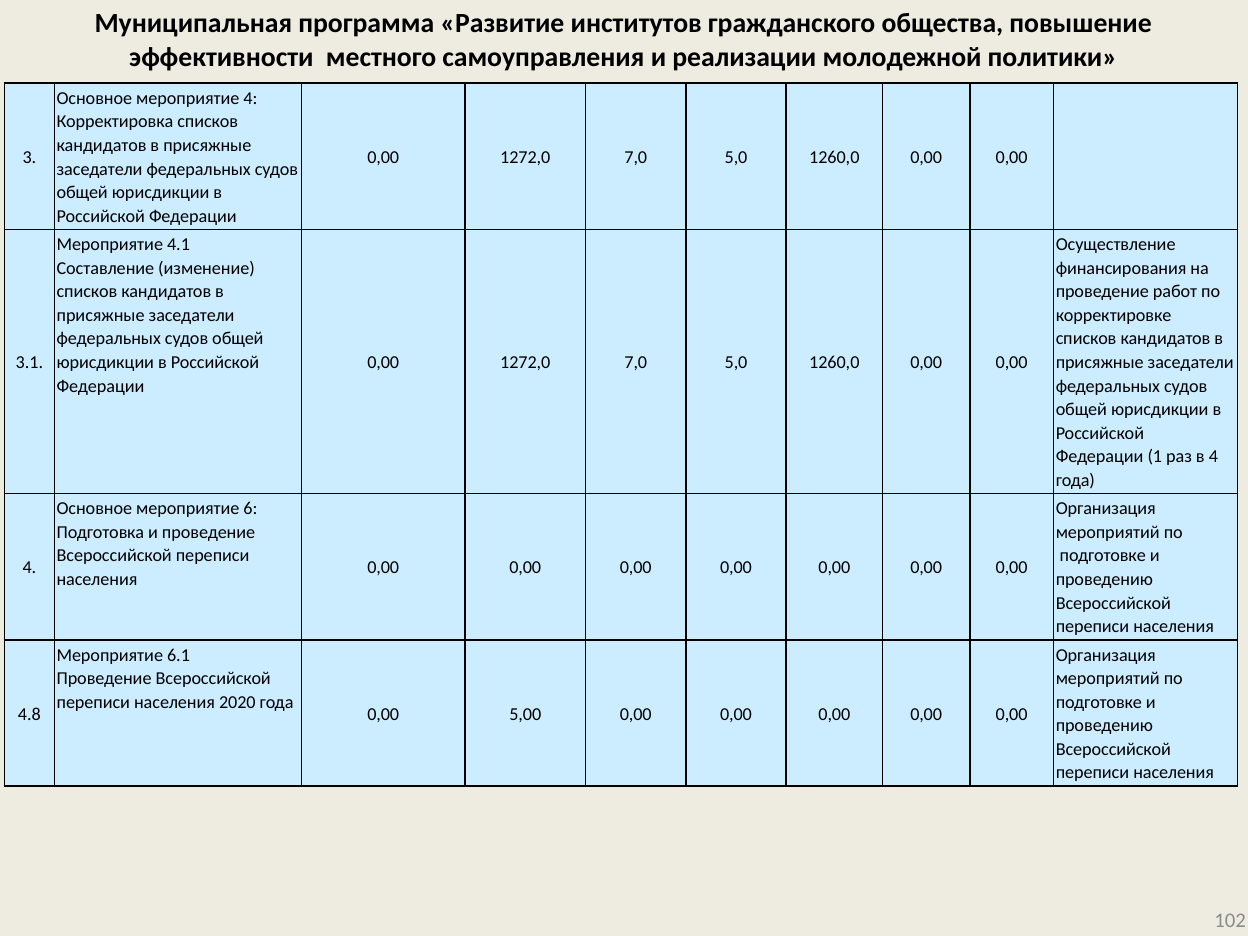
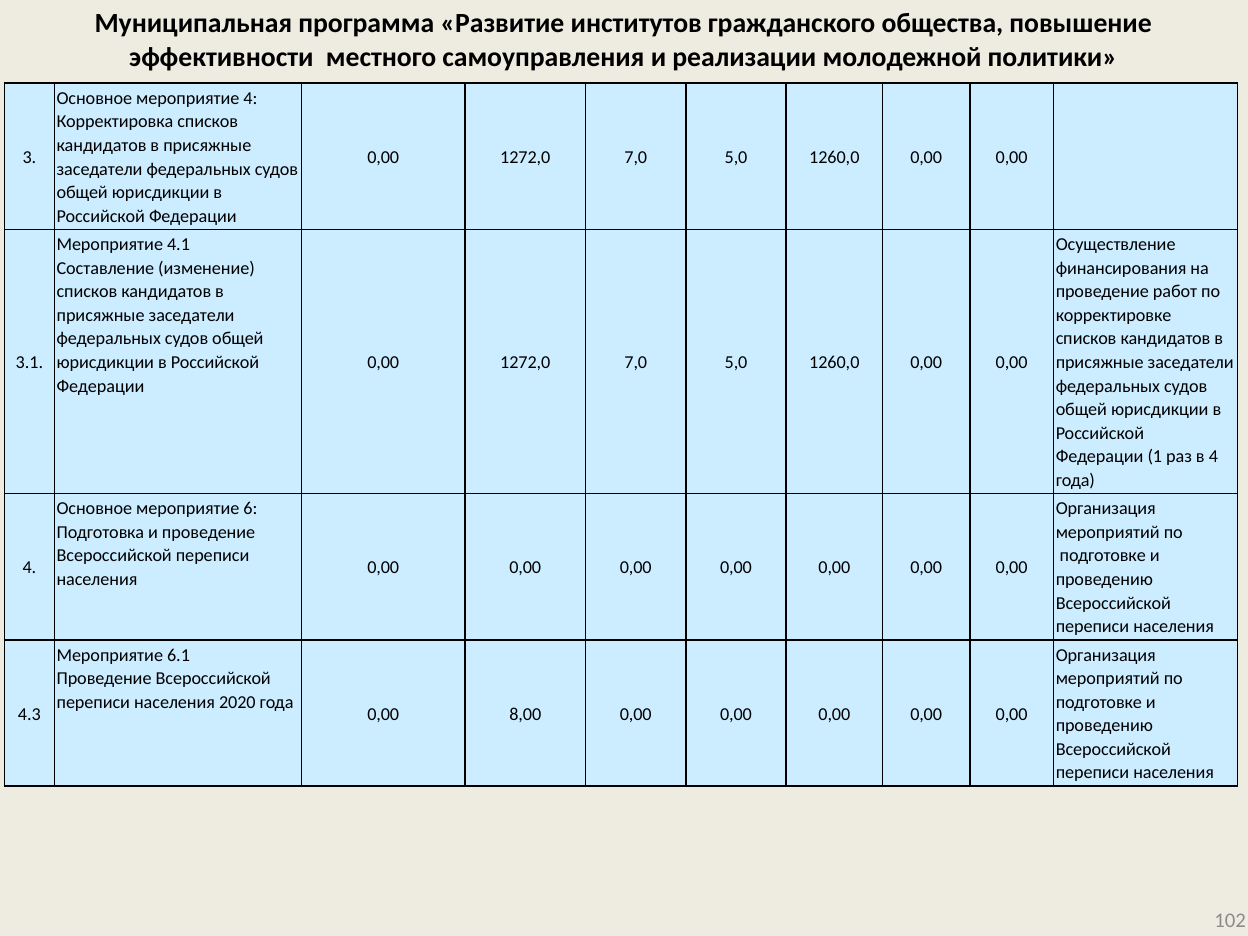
4.8: 4.8 -> 4.3
5,00: 5,00 -> 8,00
